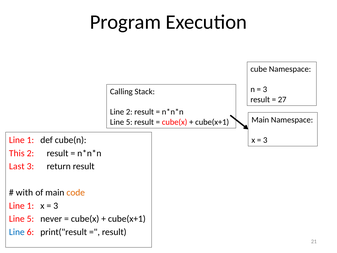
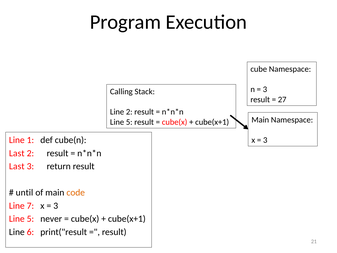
This at (17, 153): This -> Last
with: with -> until
1 at (30, 205): 1 -> 7
Line at (17, 232) colour: blue -> black
